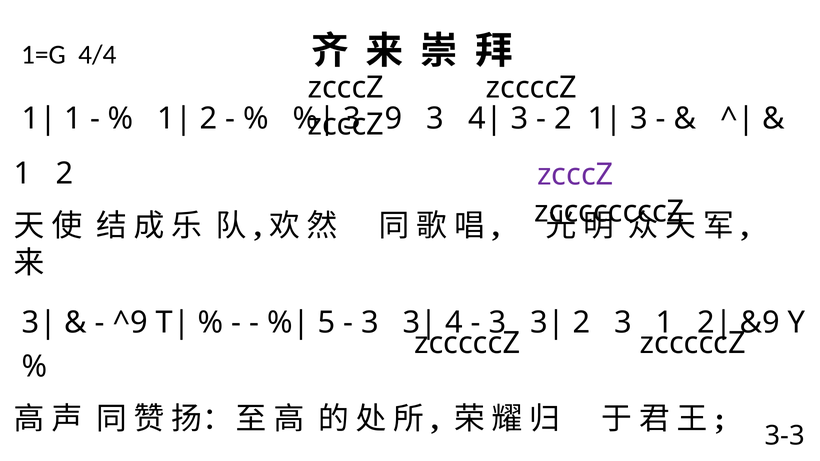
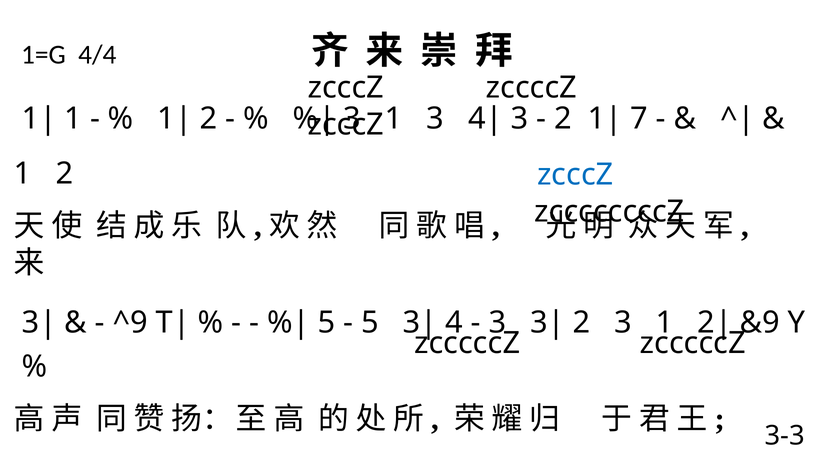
9 at (394, 119): 9 -> 1
3 at (639, 119): 3 -> 7
zcccZ at (575, 175) colour: purple -> blue
3 at (370, 323): 3 -> 5
